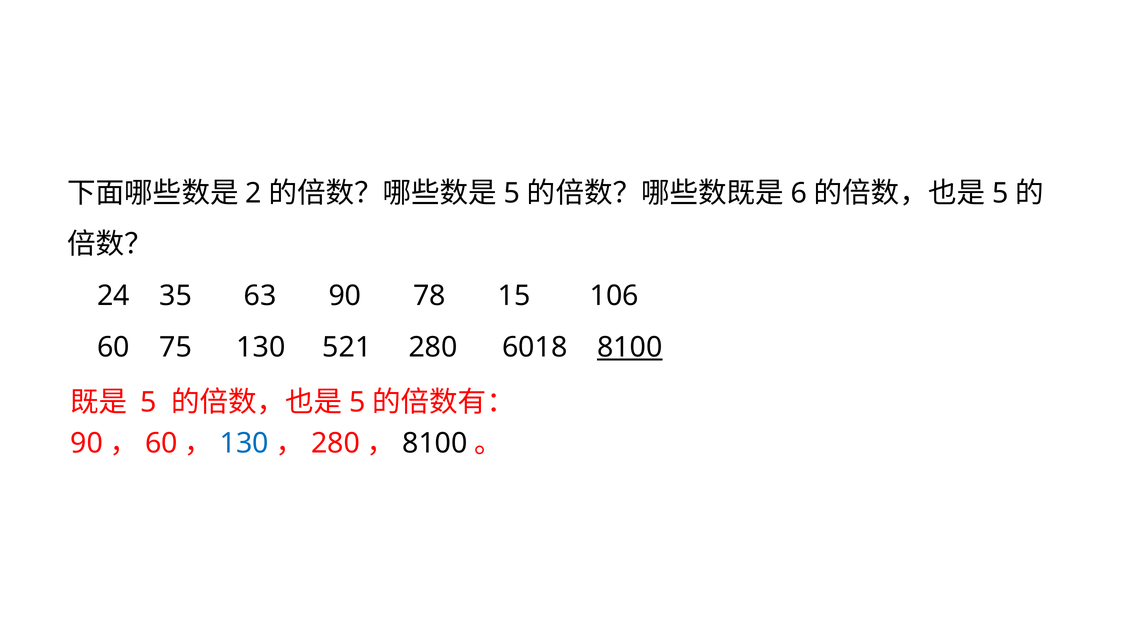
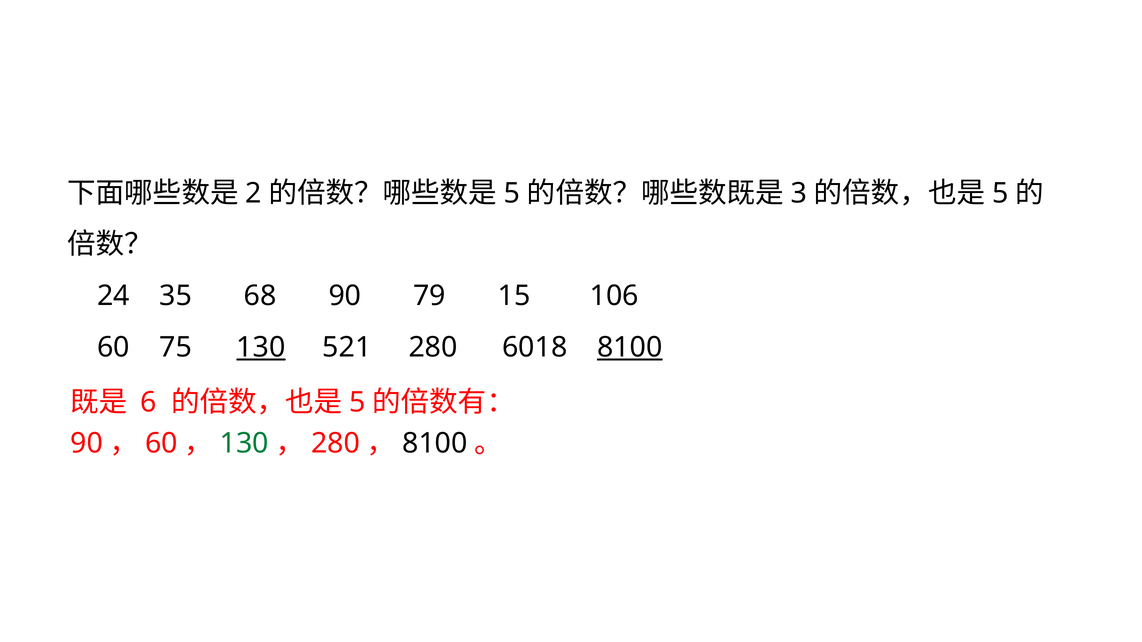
6: 6 -> 3
63: 63 -> 68
78: 78 -> 79
130 at (261, 347) underline: none -> present
5 at (149, 402): 5 -> 6
130 at (244, 444) colour: blue -> green
